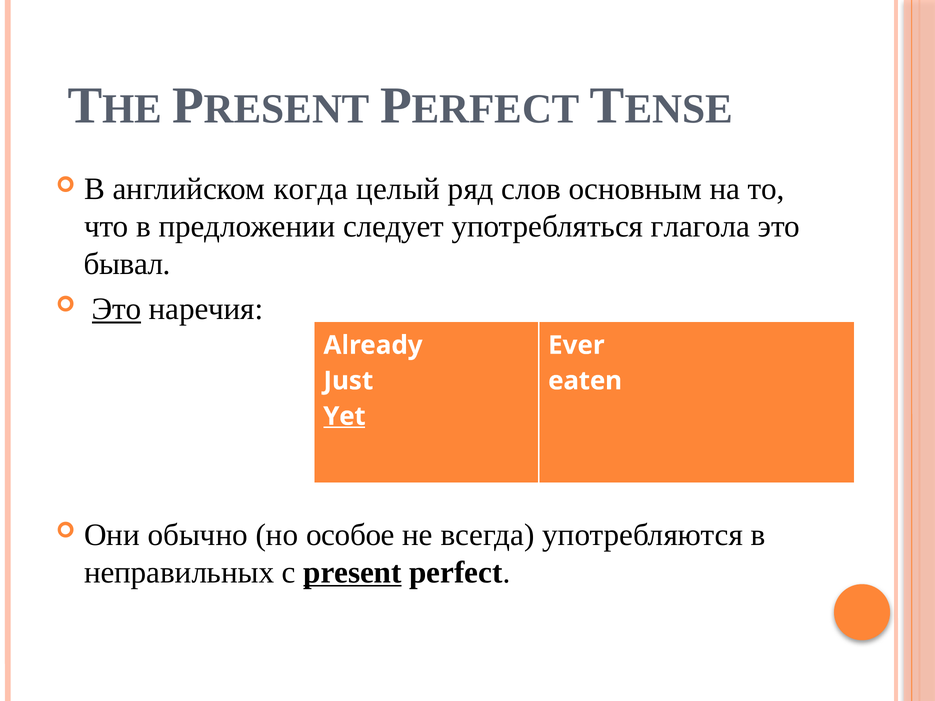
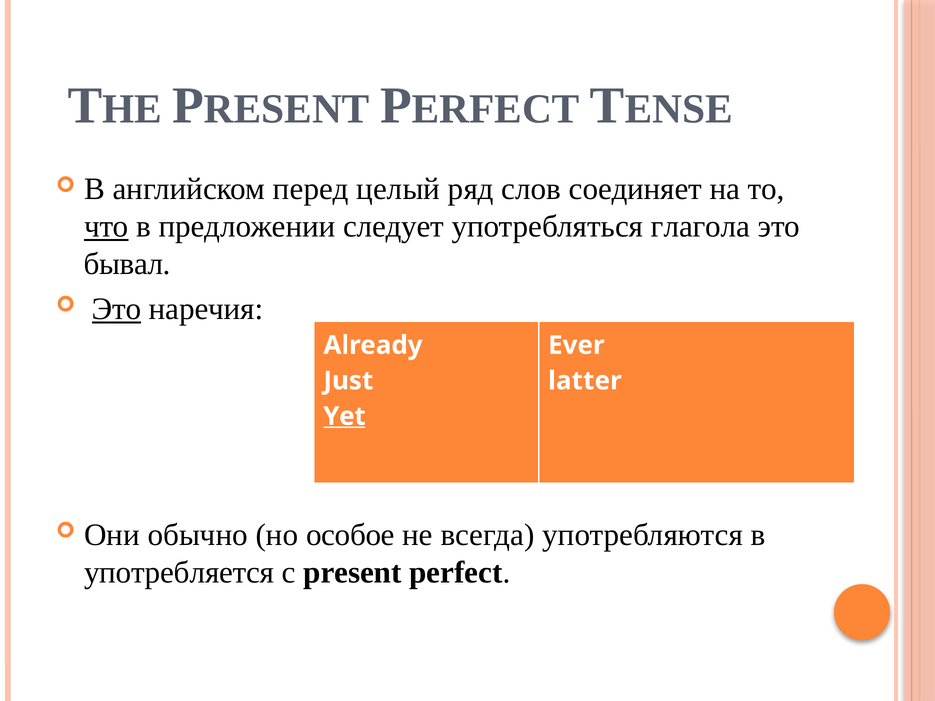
когда: когда -> перед
основным: основным -> соединяет
что underline: none -> present
eaten: eaten -> latter
неправильных: неправильных -> употребляется
present underline: present -> none
